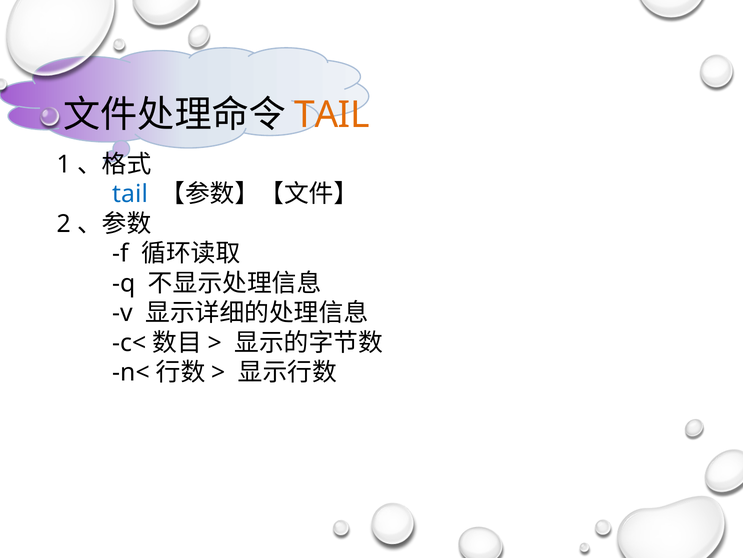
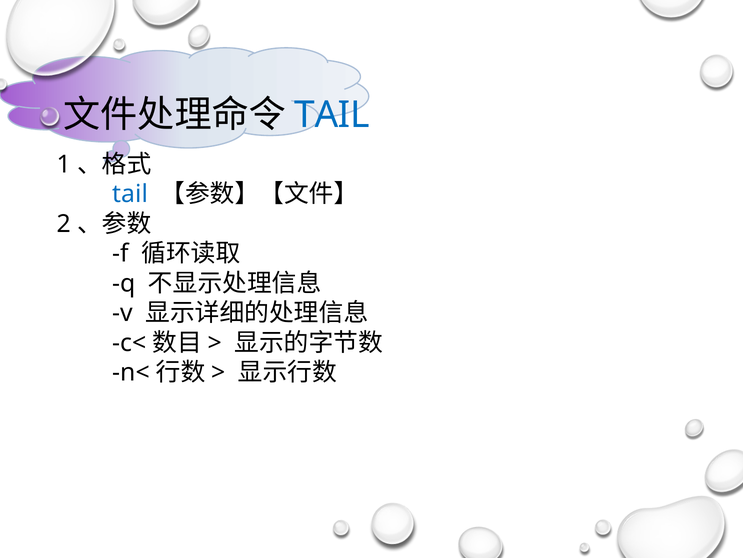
TAIL at (332, 115) colour: orange -> blue
